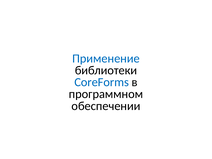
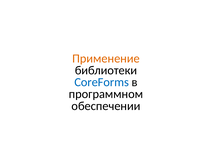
Применение colour: blue -> orange
